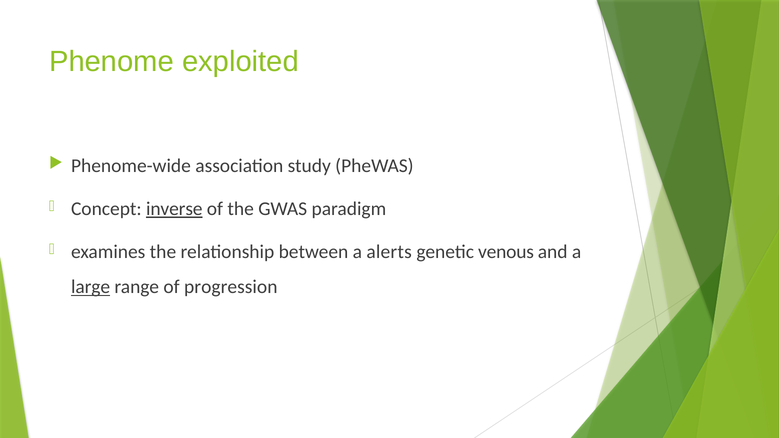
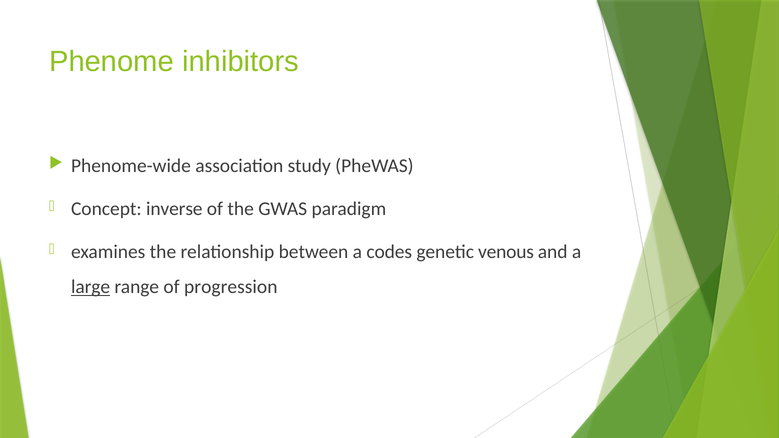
exploited: exploited -> inhibitors
inverse underline: present -> none
alerts: alerts -> codes
